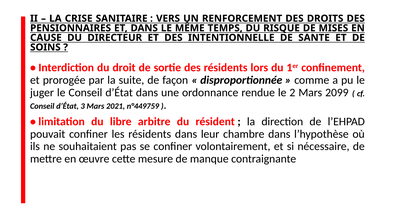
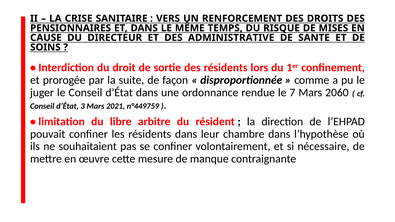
INTENTIONNELLE: INTENTIONNELLE -> ADMINISTRATIVE
2: 2 -> 7
2099: 2099 -> 2060
